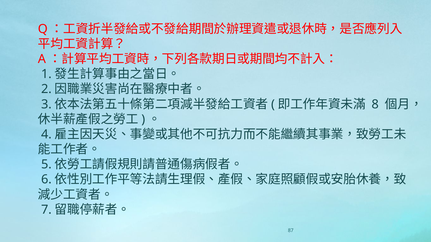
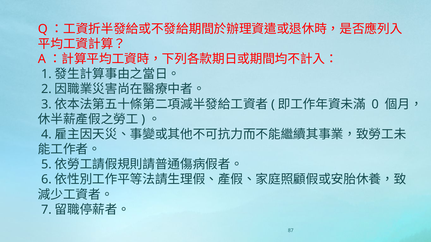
8: 8 -> 0
